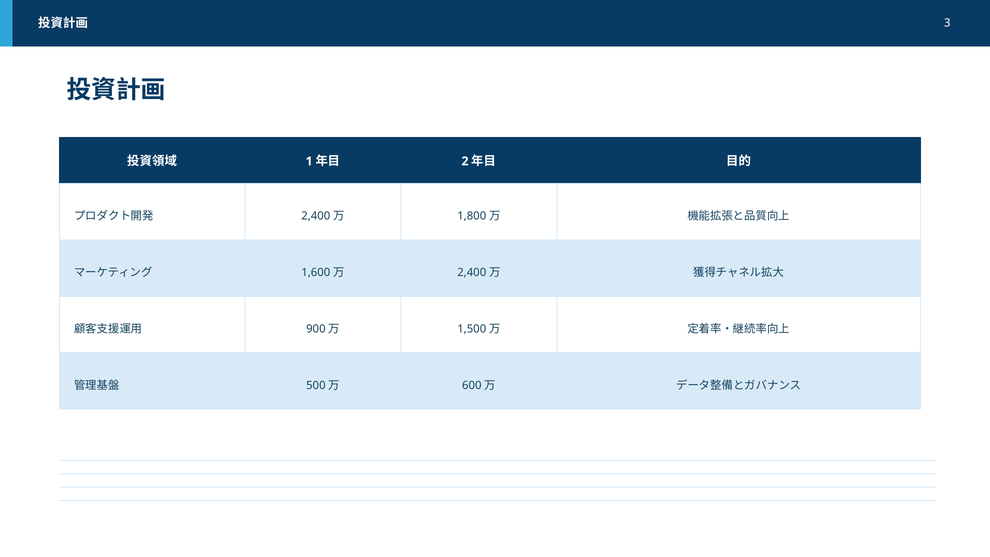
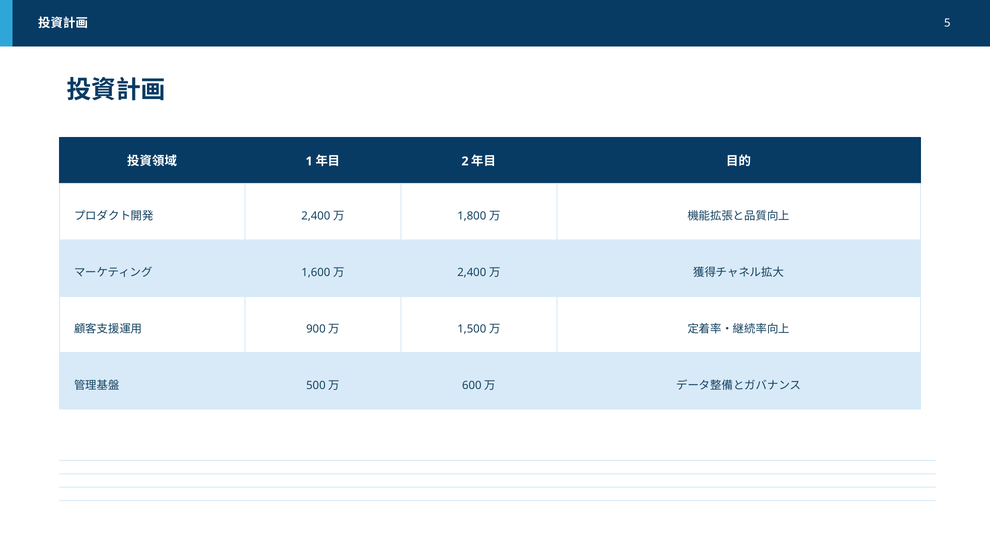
3: 3 -> 5
